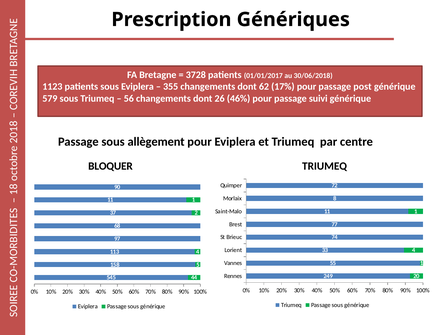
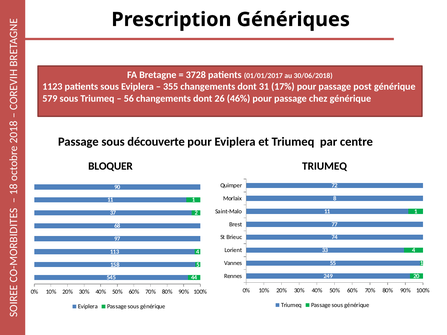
62: 62 -> 31
suivi: suivi -> chez
allègement: allègement -> découverte
